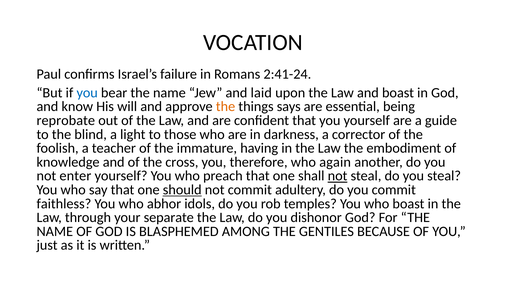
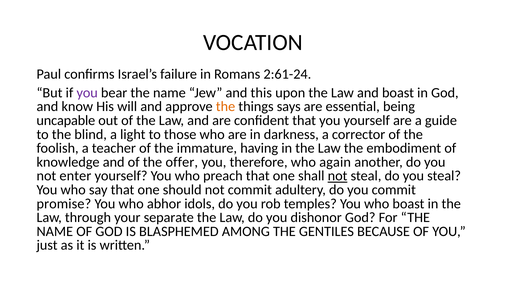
2:41-24: 2:41-24 -> 2:61-24
you at (87, 93) colour: blue -> purple
laid: laid -> this
reprobate: reprobate -> uncapable
cross: cross -> offer
should underline: present -> none
faithless: faithless -> promise
